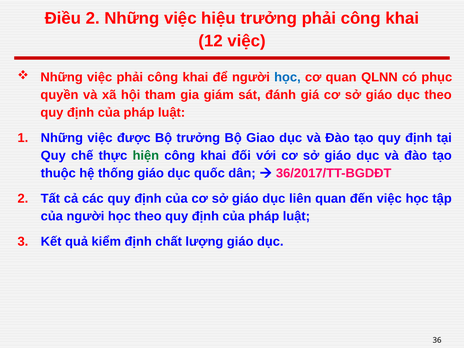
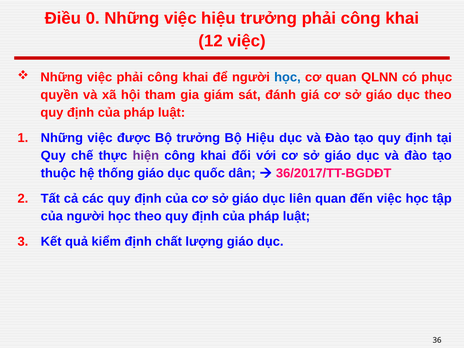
Điều 2: 2 -> 0
Bộ Giao: Giao -> Hiệu
hiện colour: green -> purple
